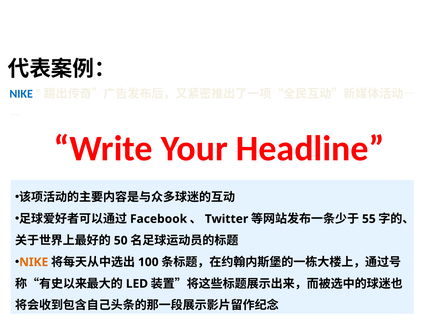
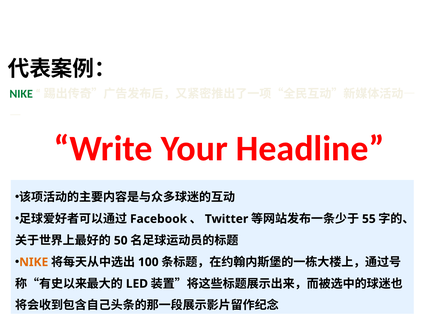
NIKE at (21, 94) colour: blue -> green
